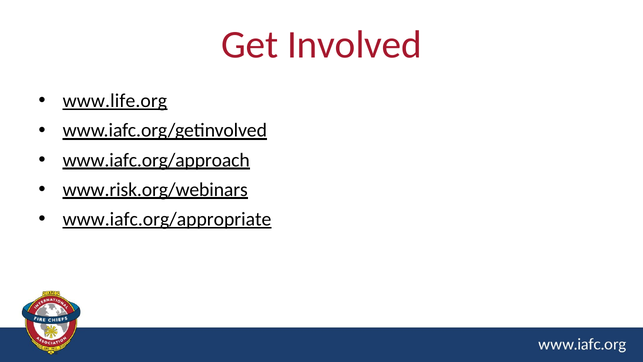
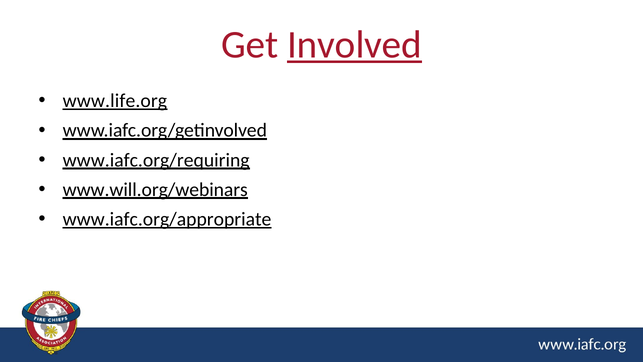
Involved underline: none -> present
www.iafc.org/approach: www.iafc.org/approach -> www.iafc.org/requiring
www.risk.org/webinars: www.risk.org/webinars -> www.will.org/webinars
